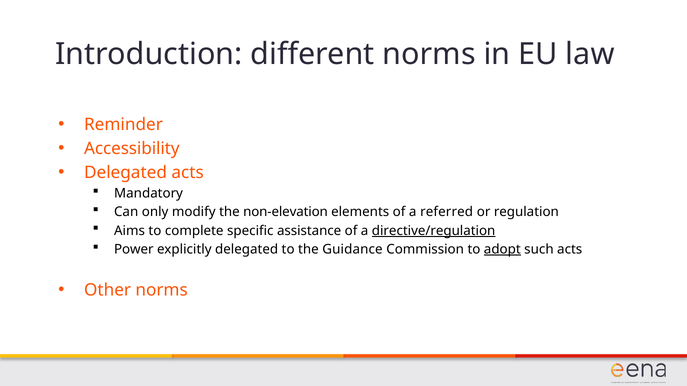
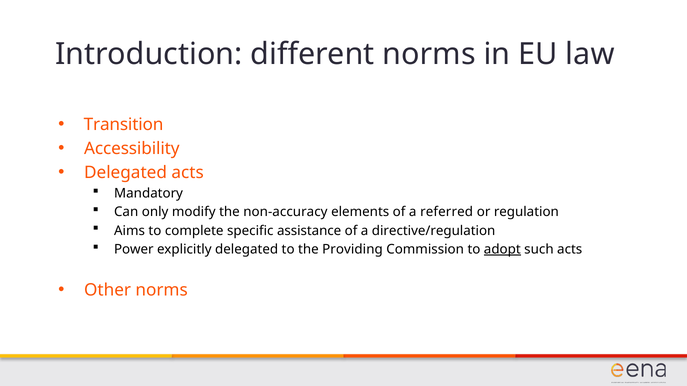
Reminder: Reminder -> Transition
non-elevation: non-elevation -> non-accuracy
directive/regulation underline: present -> none
Guidance: Guidance -> Providing
